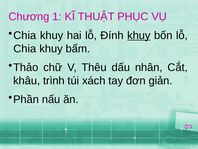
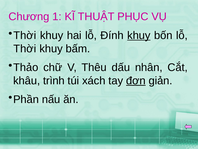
Chia at (25, 35): Chia -> Thời
Chia at (25, 48): Chia -> Thời
đơn underline: none -> present
